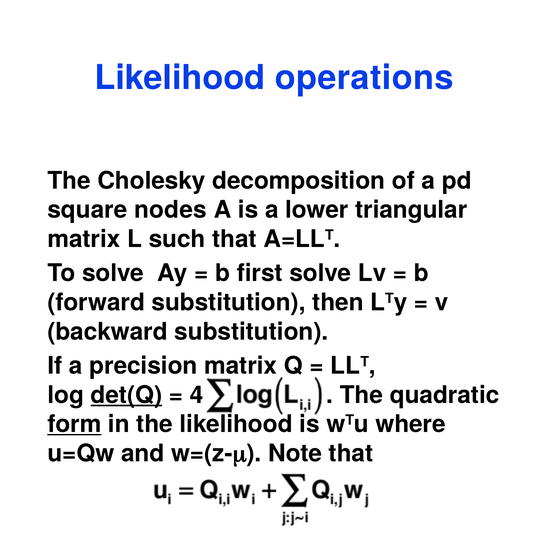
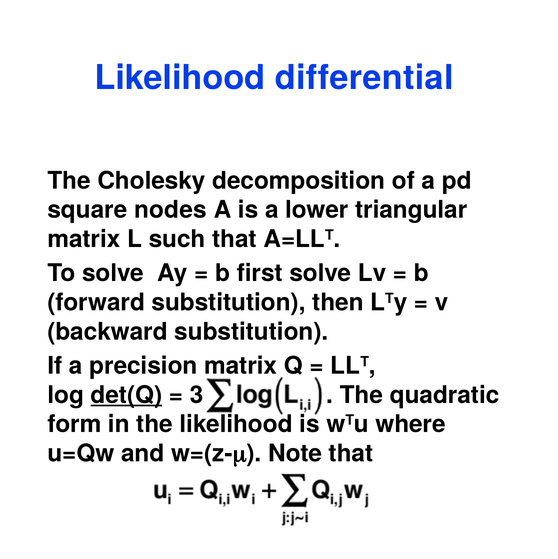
operations: operations -> differential
4: 4 -> 3
form underline: present -> none
